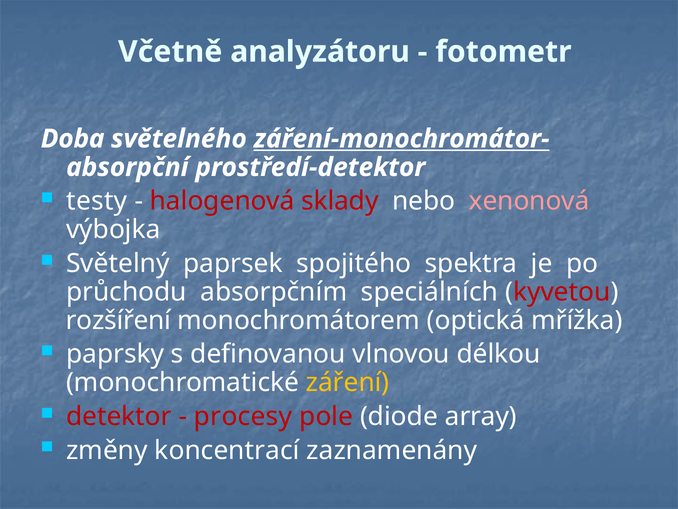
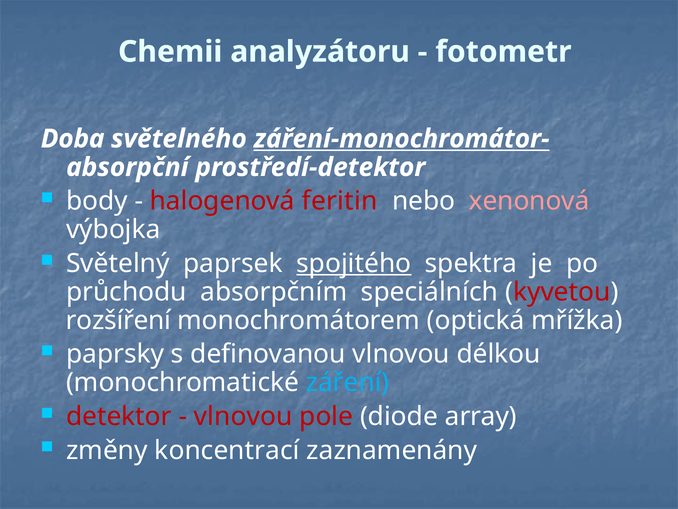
Včetně: Včetně -> Chemii
testy: testy -> body
sklady: sklady -> feritin
spojitého underline: none -> present
záření colour: yellow -> light blue
procesy at (243, 416): procesy -> vlnovou
